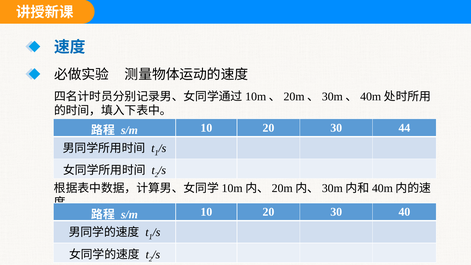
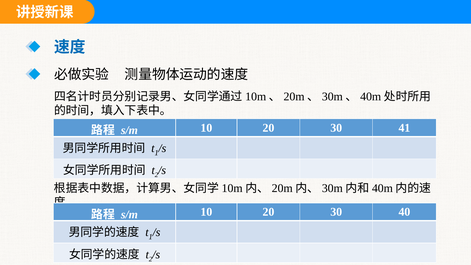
44: 44 -> 41
